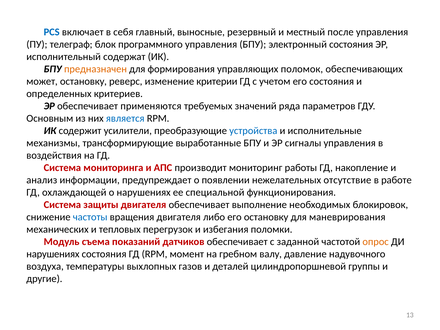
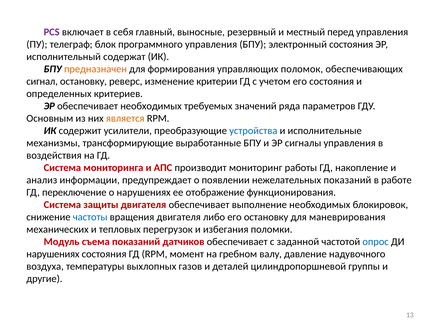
PCS colour: blue -> purple
после: после -> перед
может: может -> сигнал
обеспечивает применяются: применяются -> необходимых
является colour: blue -> orange
нежелательных отсутствие: отсутствие -> показаний
охлаждающей: охлаждающей -> переключение
специальной: специальной -> отображение
опрос colour: orange -> blue
